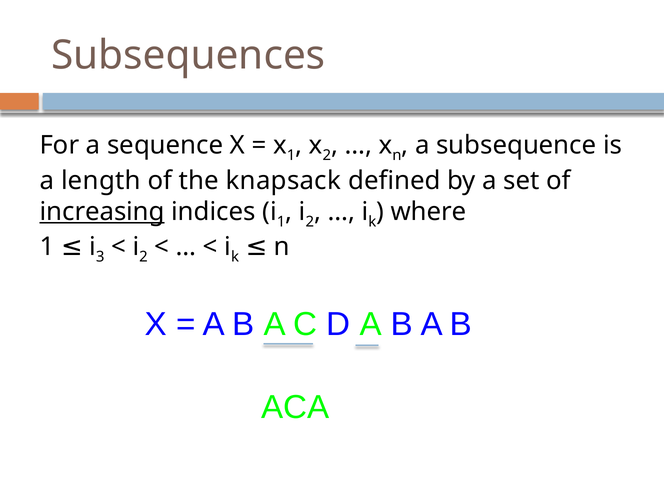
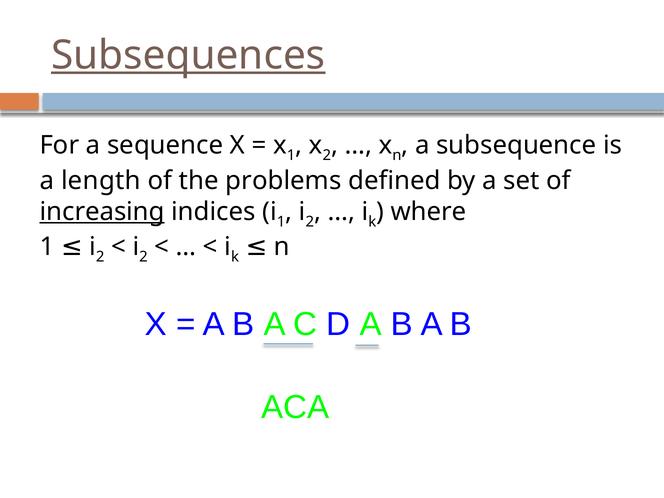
Subsequences underline: none -> present
knapsack: knapsack -> problems
3 at (100, 257): 3 -> 2
